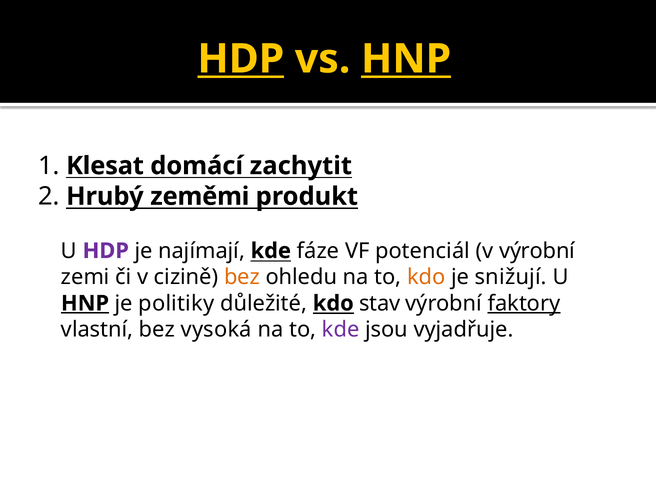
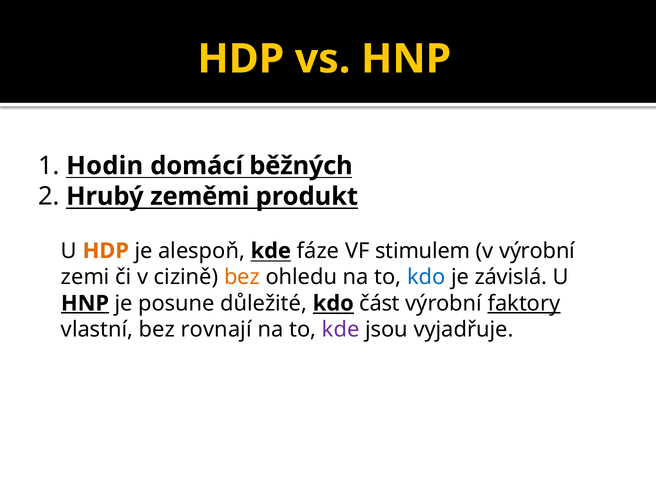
HDP at (241, 59) underline: present -> none
HNP at (406, 59) underline: present -> none
Klesat: Klesat -> Hodin
zachytit: zachytit -> běžných
HDP at (106, 251) colour: purple -> orange
najímají: najímají -> alespoň
potenciál: potenciál -> stimulem
kdo at (426, 277) colour: orange -> blue
snižují: snižují -> závislá
politiky: politiky -> posune
stav: stav -> část
vysoká: vysoká -> rovnají
